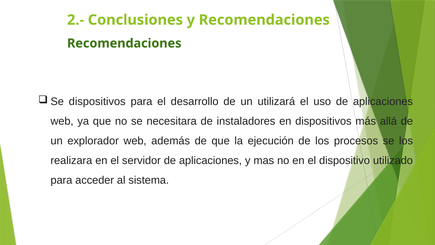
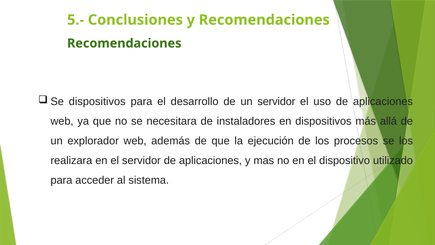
2.-: 2.- -> 5.-
un utilizará: utilizará -> servidor
